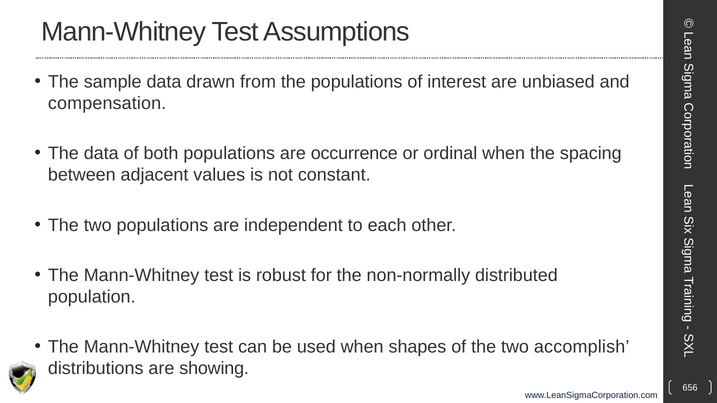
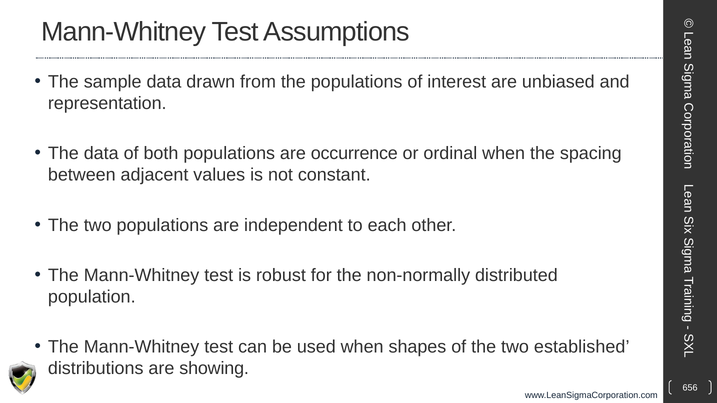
compensation: compensation -> representation
accomplish: accomplish -> established
